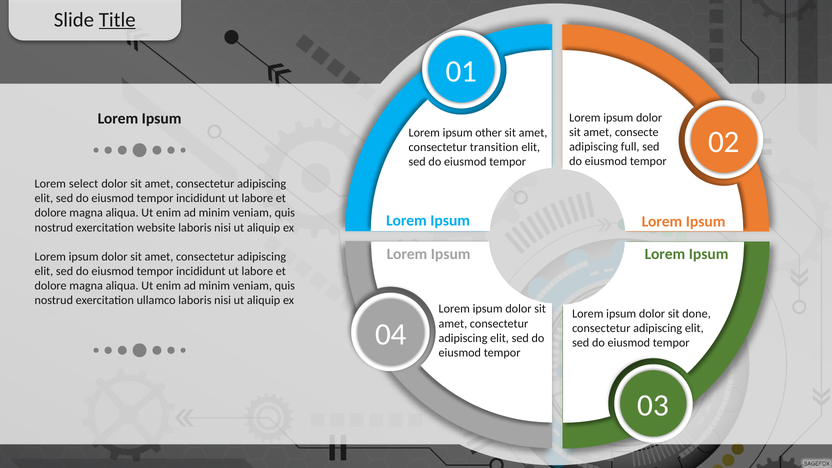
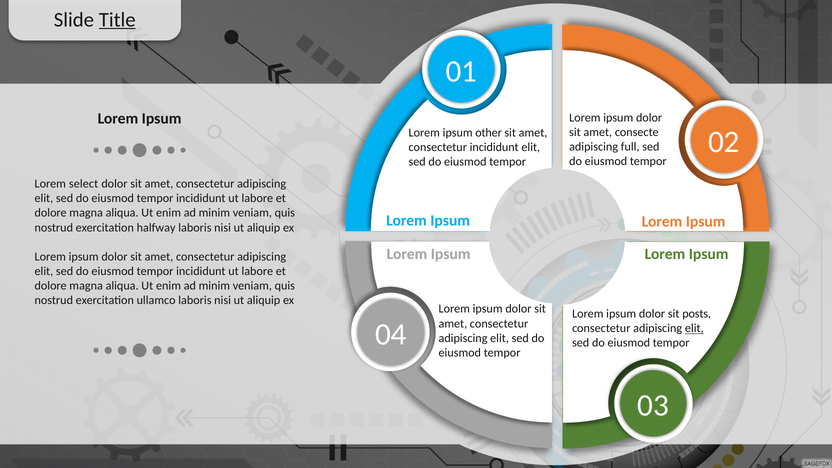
consectetur transition: transition -> incididunt
website: website -> halfway
done: done -> posts
elit at (694, 328) underline: none -> present
